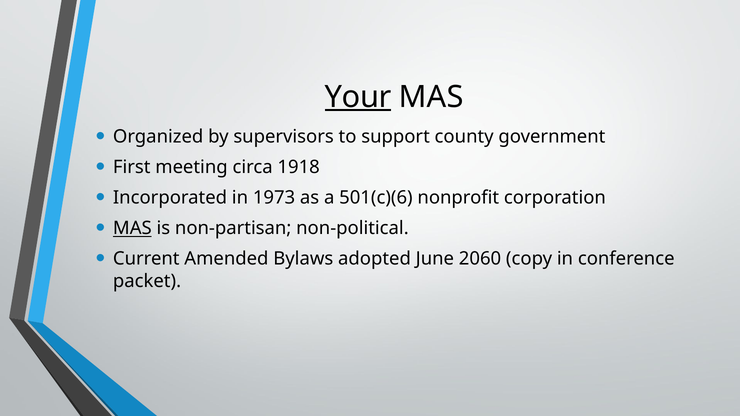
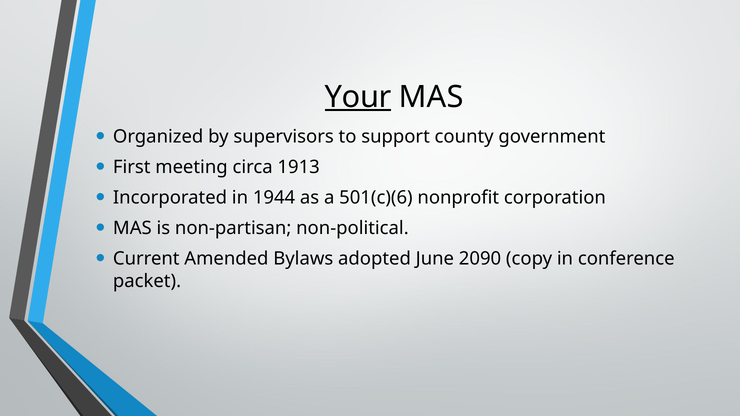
1918: 1918 -> 1913
1973: 1973 -> 1944
MAS at (132, 228) underline: present -> none
2060: 2060 -> 2090
